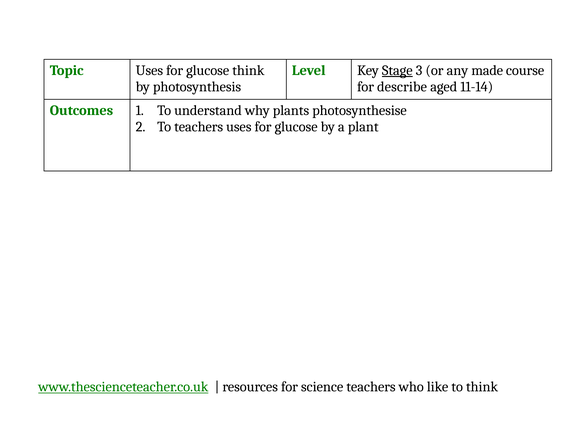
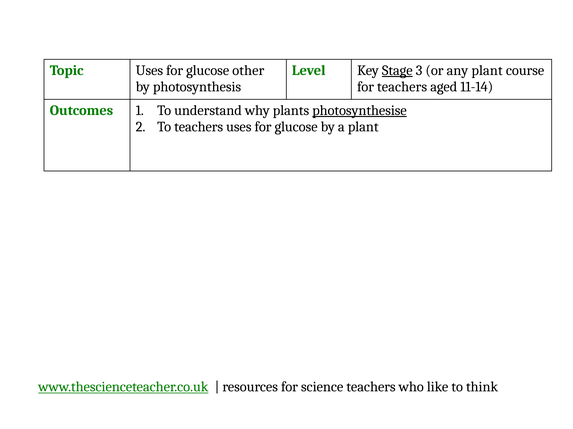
glucose think: think -> other
any made: made -> plant
for describe: describe -> teachers
photosynthesise underline: none -> present
